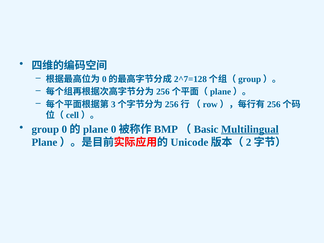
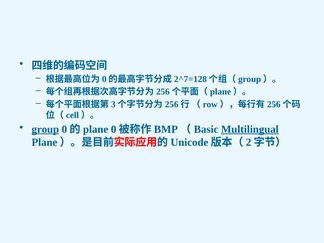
group underline: none -> present
